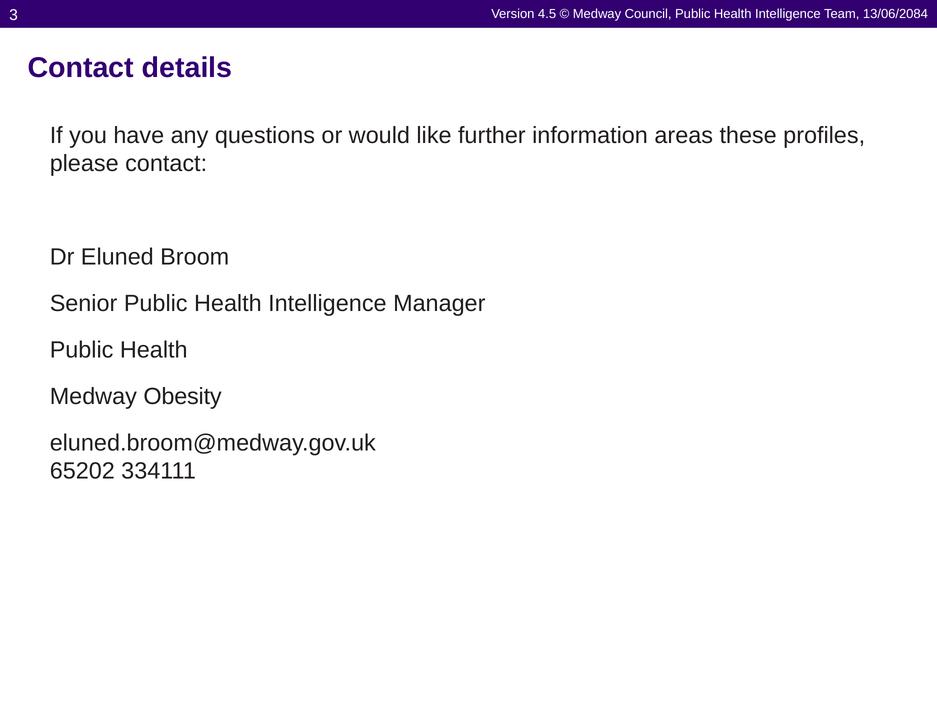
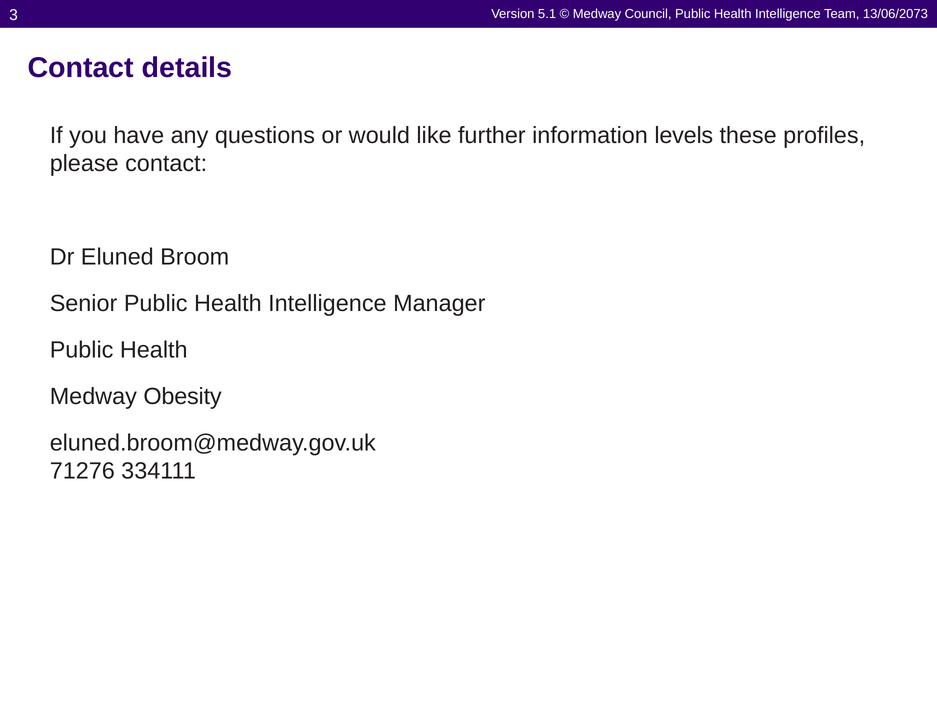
4.5: 4.5 -> 5.1
13/06/2084: 13/06/2084 -> 13/06/2073
areas: areas -> levels
65202: 65202 -> 71276
